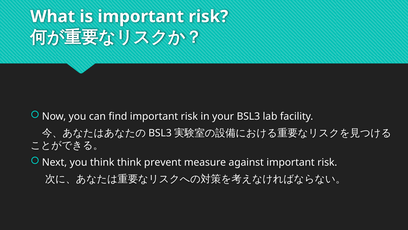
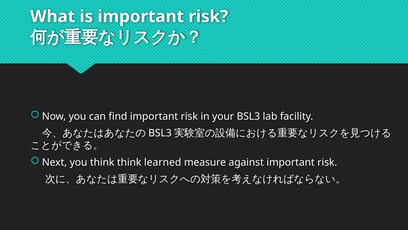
prevent: prevent -> learned
